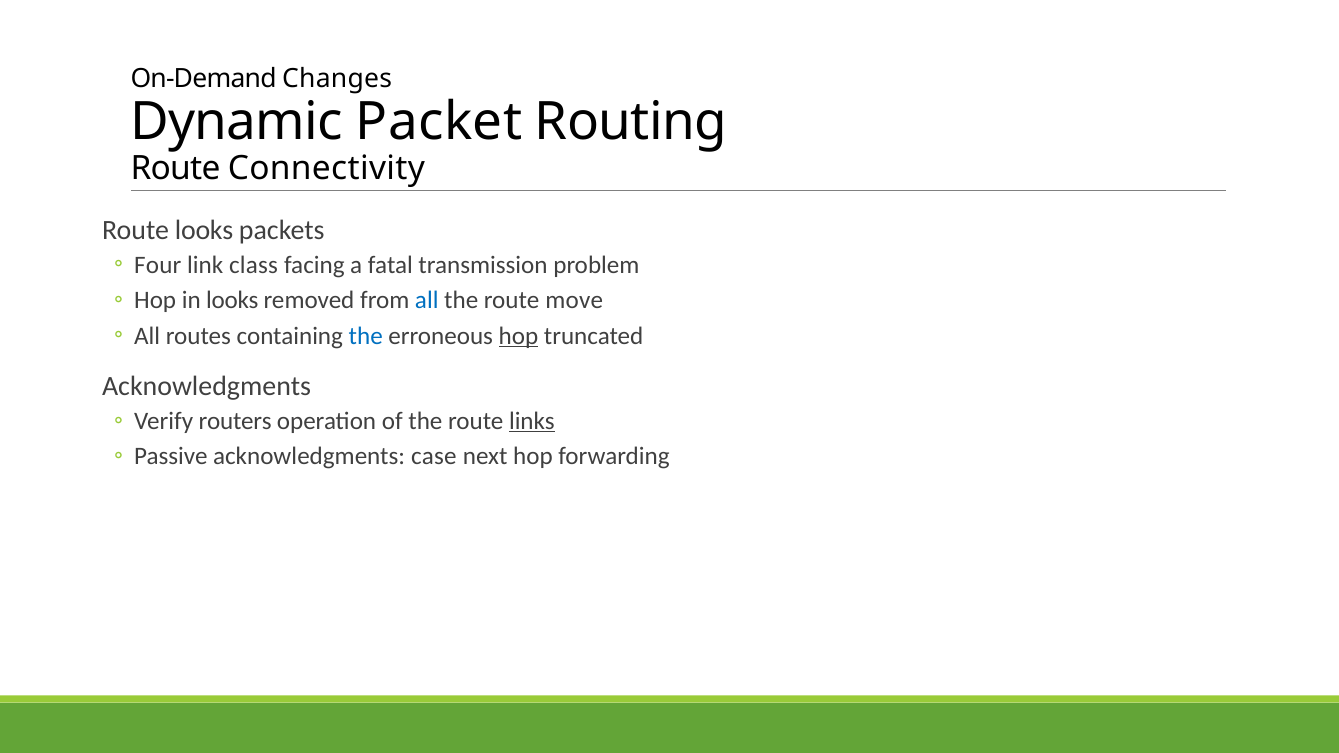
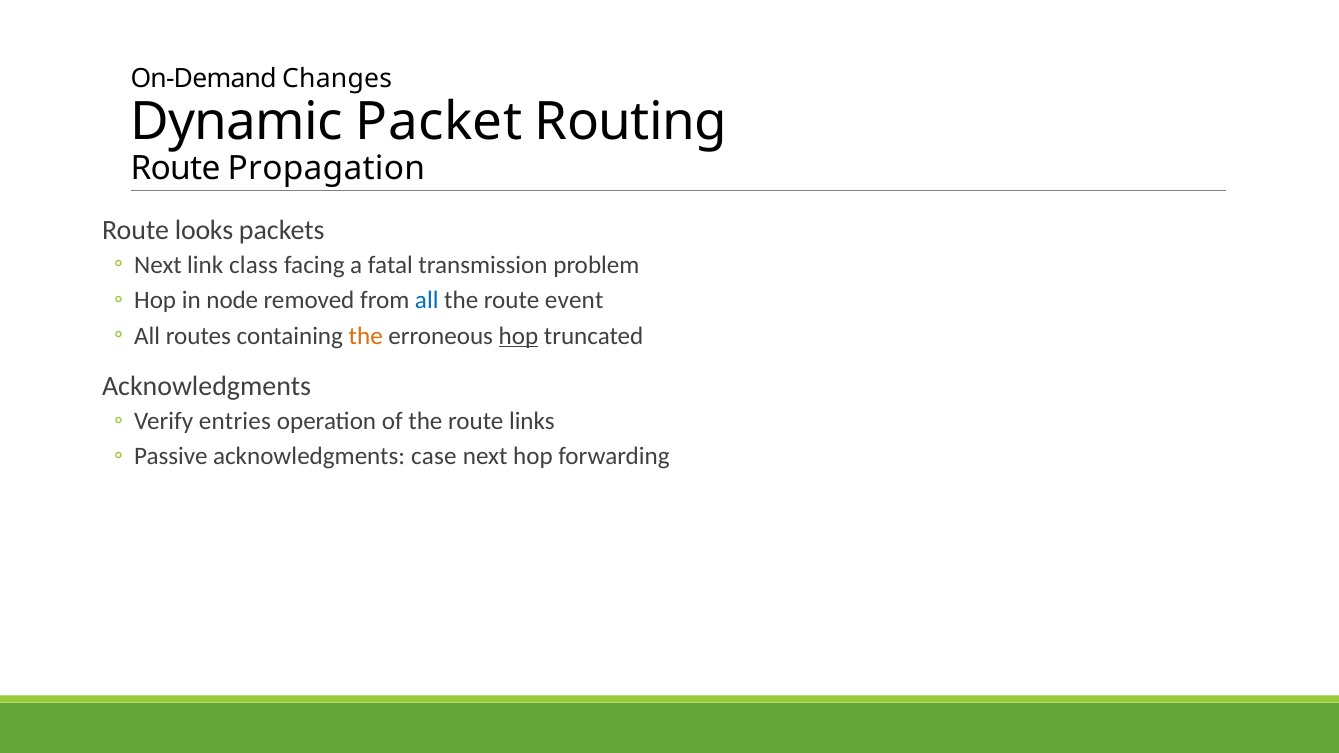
Connectivity: Connectivity -> Propagation
Four at (158, 265): Four -> Next
in looks: looks -> node
move: move -> event
the at (366, 336) colour: blue -> orange
routers: routers -> entries
links underline: present -> none
